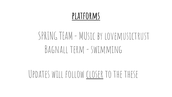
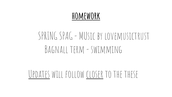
platforms: platforms -> homework
TEAM: TEAM -> SPAG
Updates underline: none -> present
